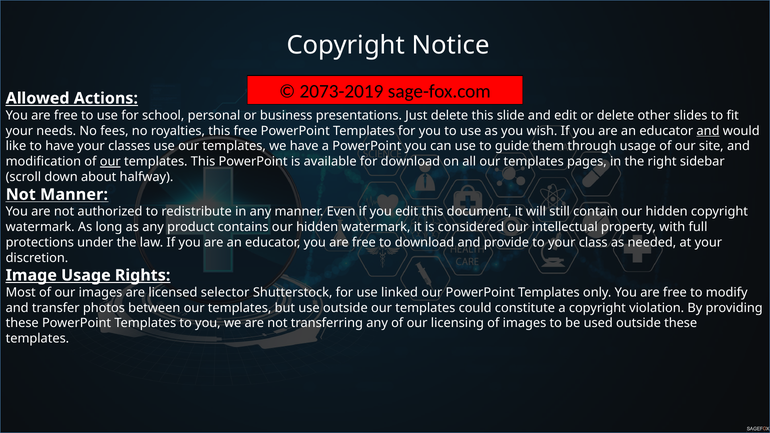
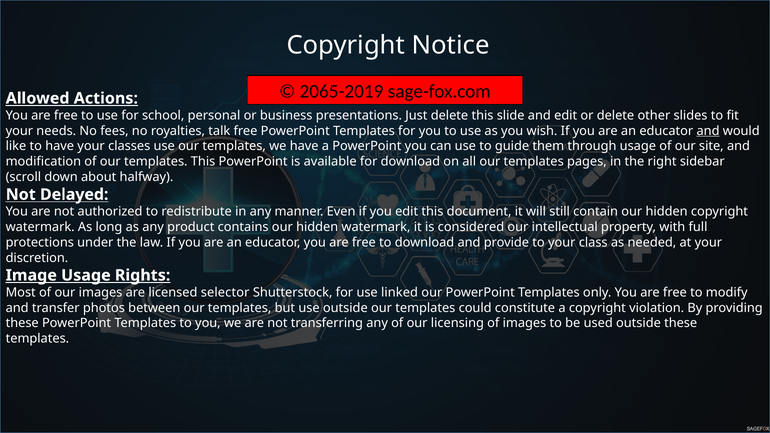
2073-2019: 2073-2019 -> 2065-2019
royalties this: this -> talk
our at (110, 162) underline: present -> none
Not Manner: Manner -> Delayed
